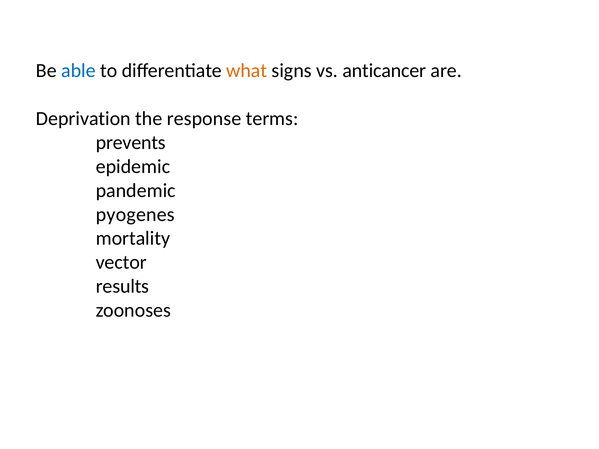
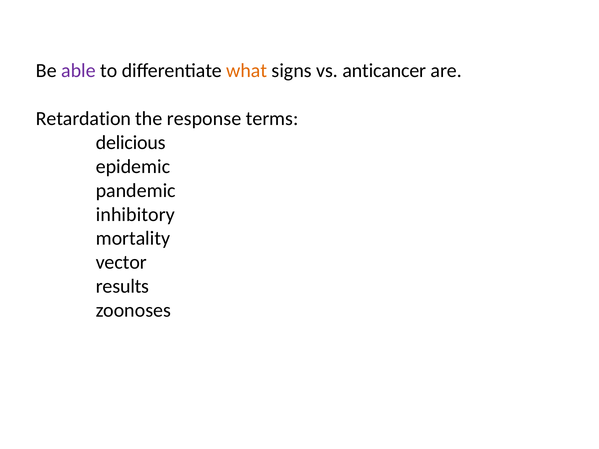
able colour: blue -> purple
Deprivation: Deprivation -> Retardation
prevents: prevents -> delicious
pyogenes: pyogenes -> inhibitory
